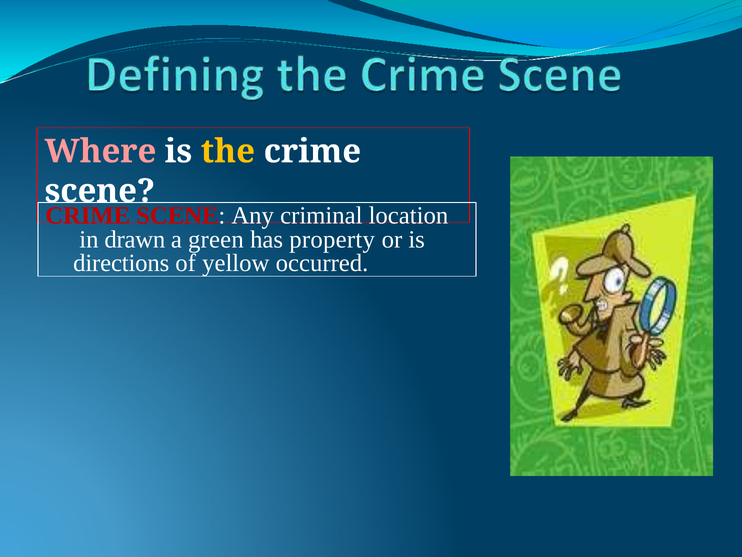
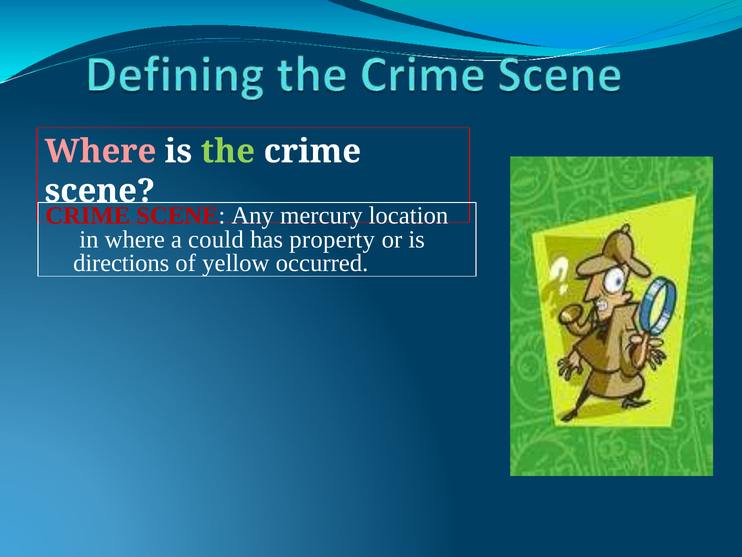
the colour: yellow -> light green
criminal: criminal -> mercury
in drawn: drawn -> where
green: green -> could
